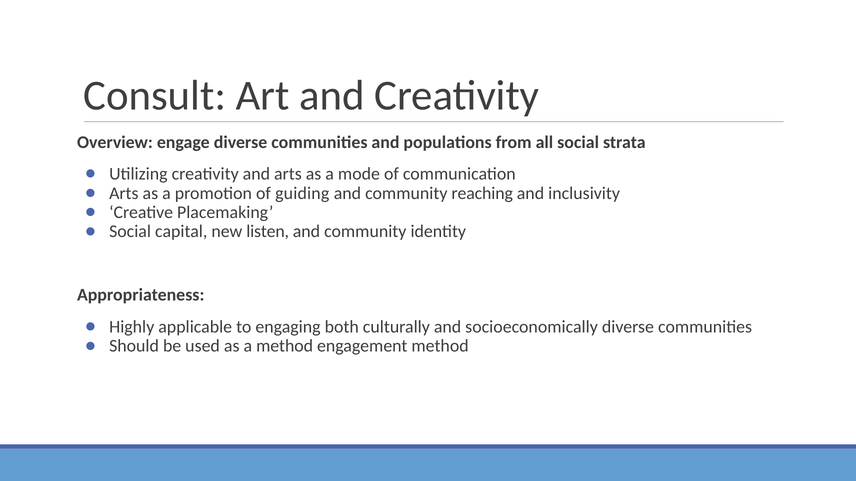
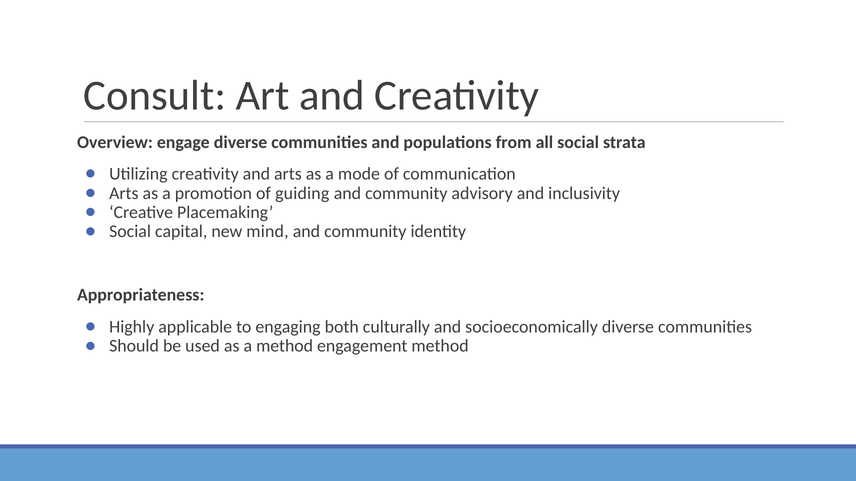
reaching: reaching -> advisory
listen: listen -> mind
